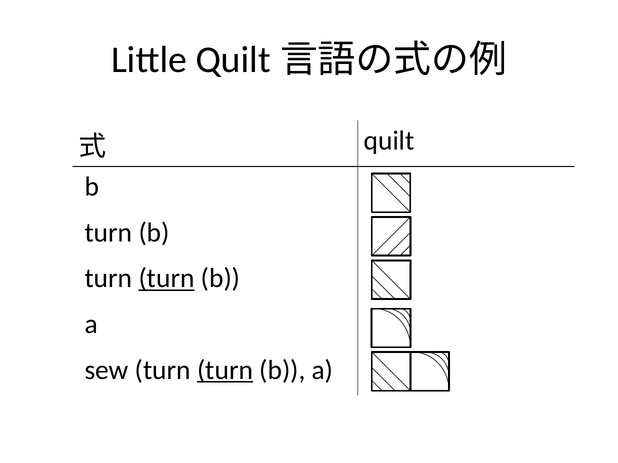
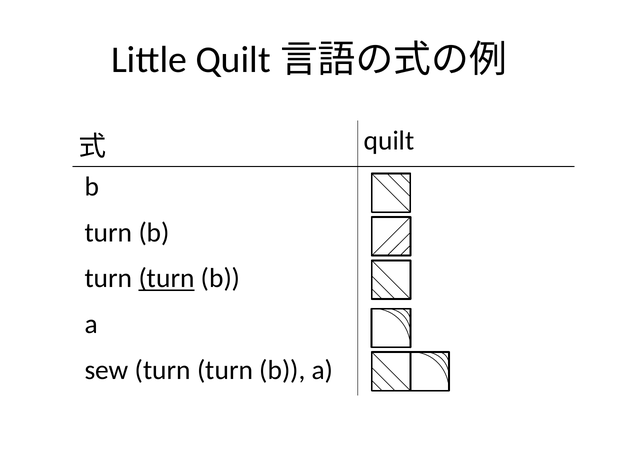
turn at (225, 370) underline: present -> none
